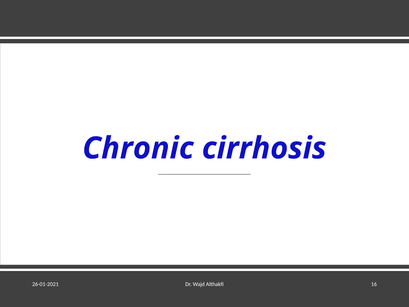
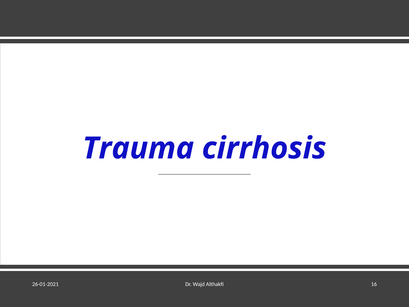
Chronic: Chronic -> Trauma
